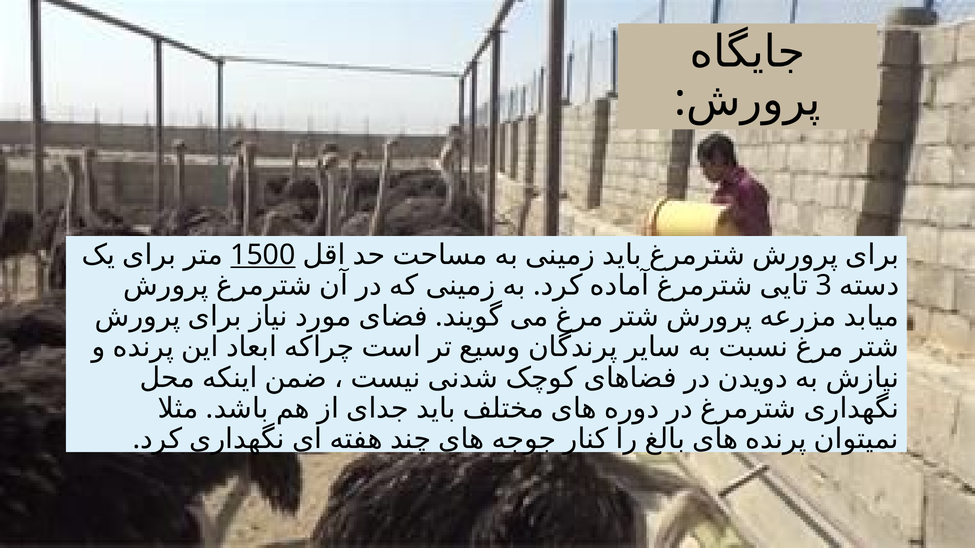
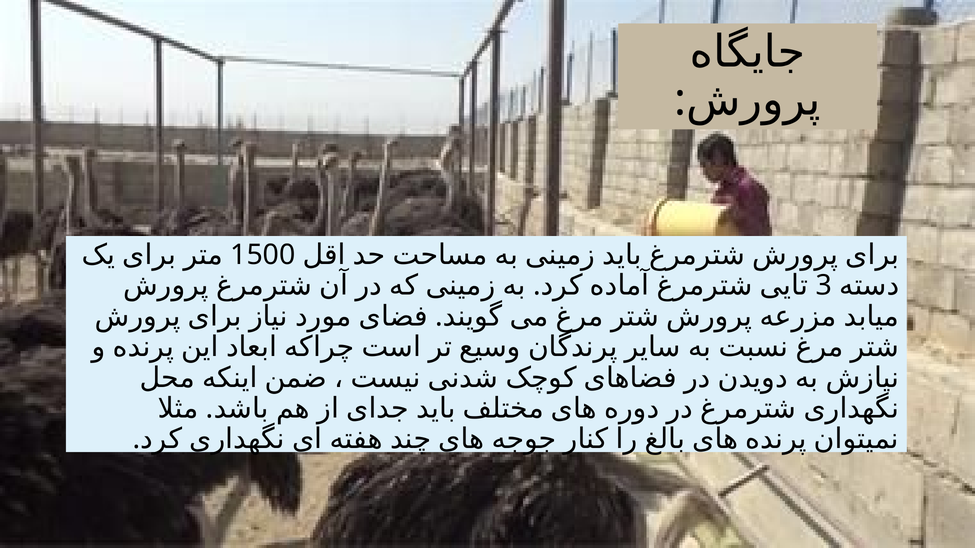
1500 underline: present -> none
